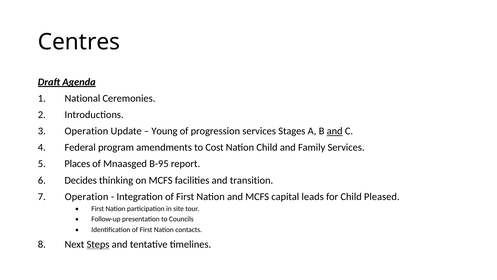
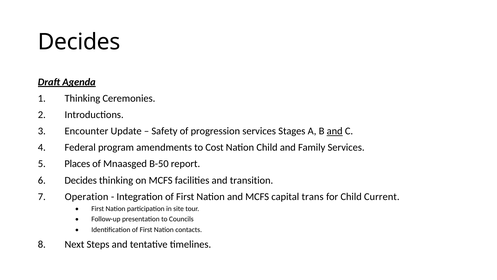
Centres at (79, 42): Centres -> Decides
1 National: National -> Thinking
3 Operation: Operation -> Encounter
Young: Young -> Safety
B-95: B-95 -> B-50
leads: leads -> trans
Pleased: Pleased -> Current
Steps underline: present -> none
